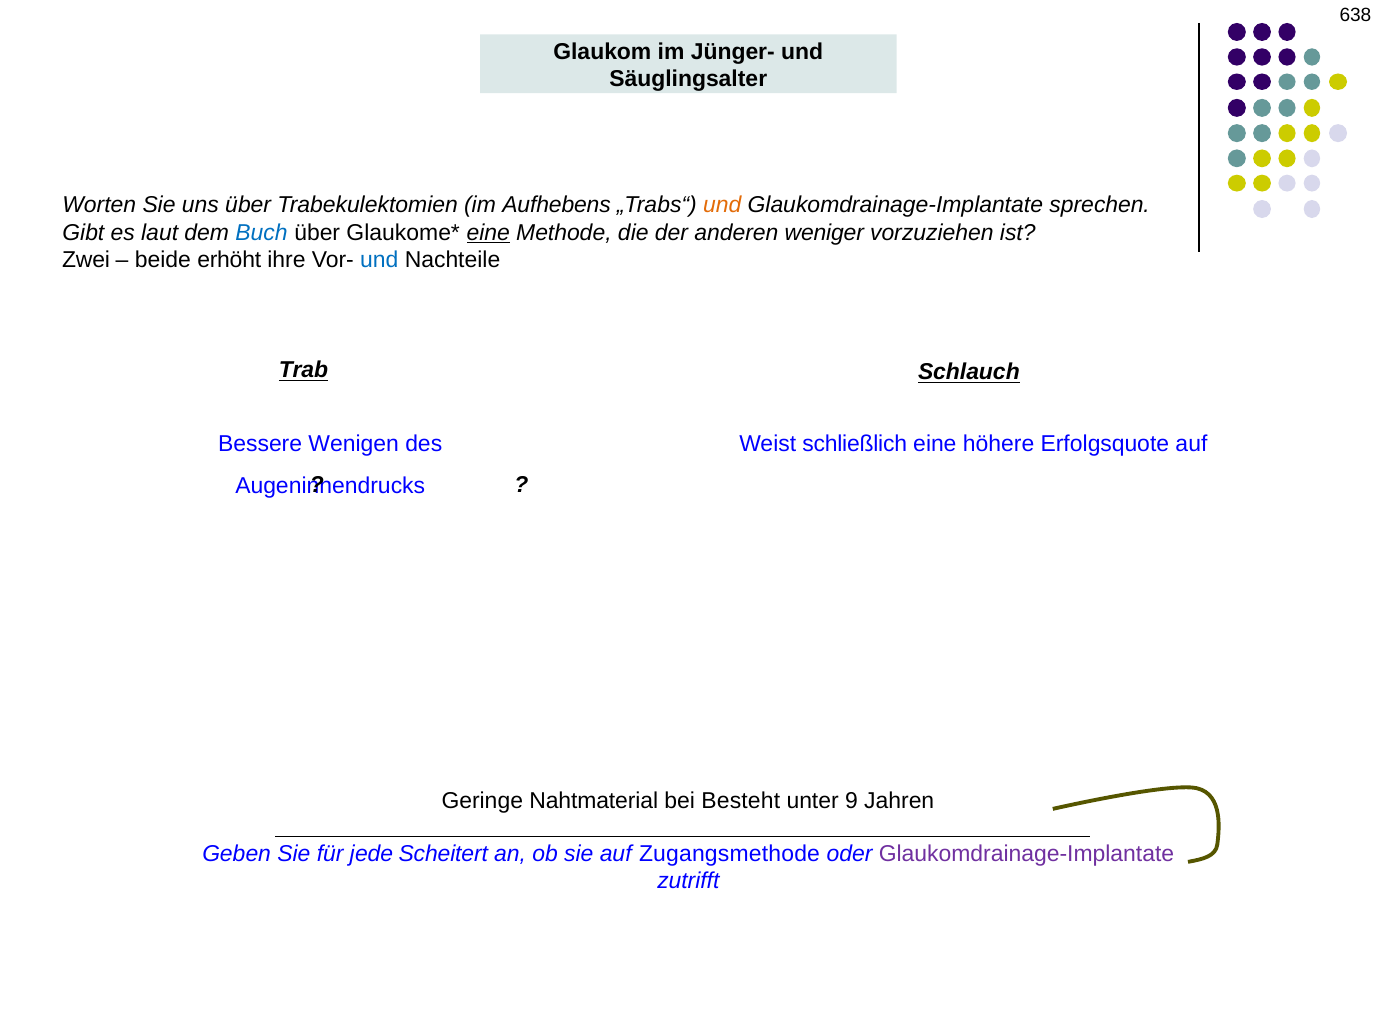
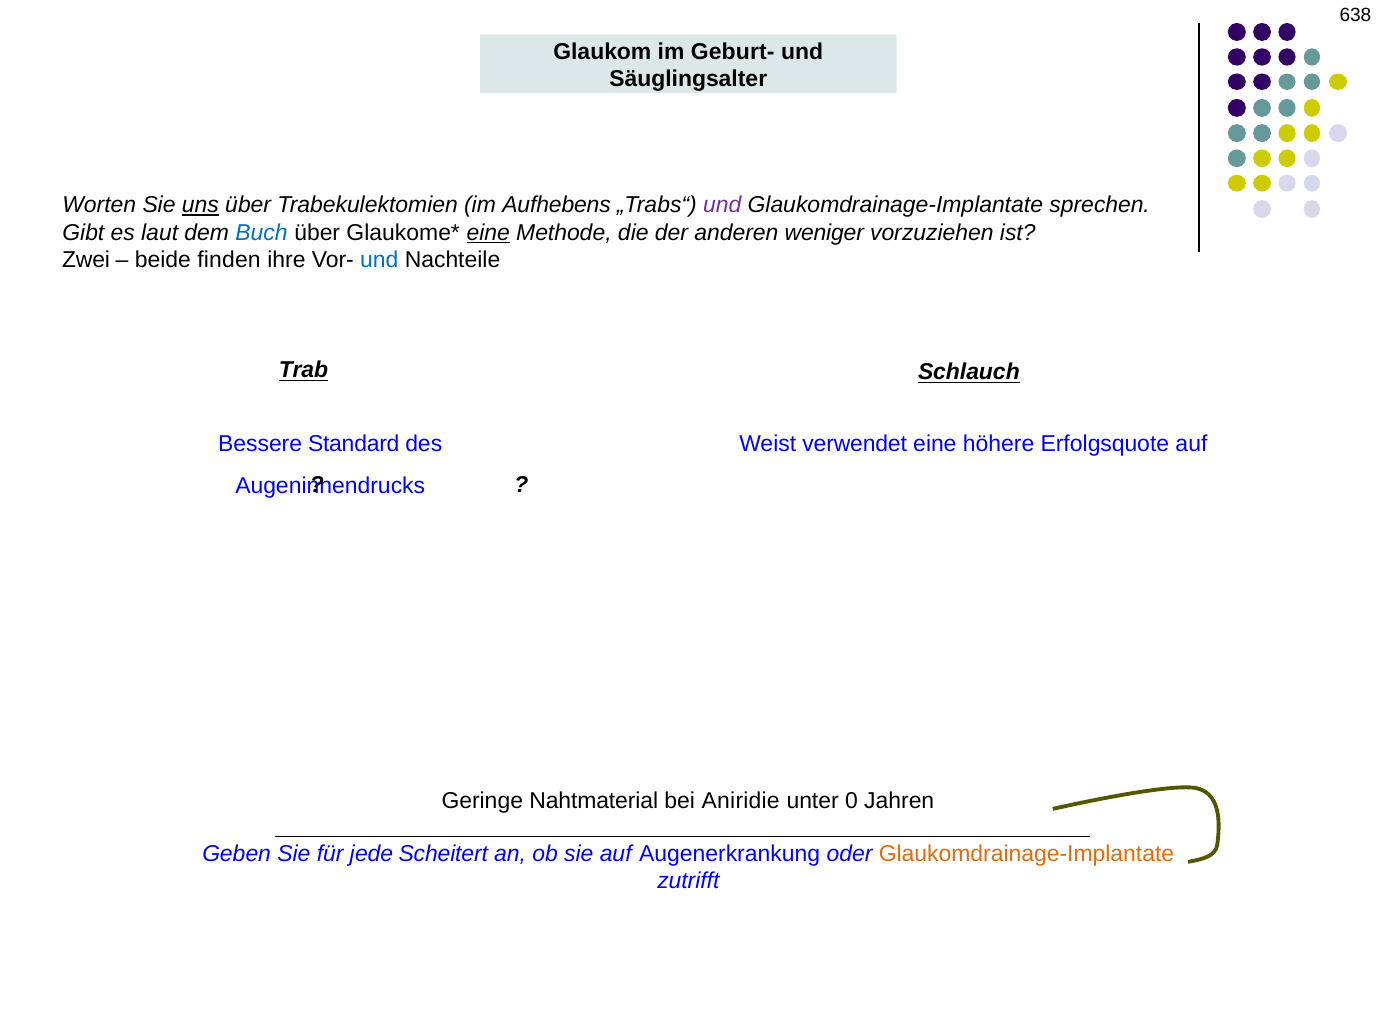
Jünger-: Jünger- -> Geburt-
uns underline: none -> present
und at (722, 205) colour: orange -> purple
erhöht: erhöht -> finden
Wenigen: Wenigen -> Standard
schließlich: schließlich -> verwendet
Besteht: Besteht -> Aniridie
9: 9 -> 0
Zugangsmethode: Zugangsmethode -> Augenerkrankung
Glaukomdrainage-Implantate at (1026, 853) colour: purple -> orange
